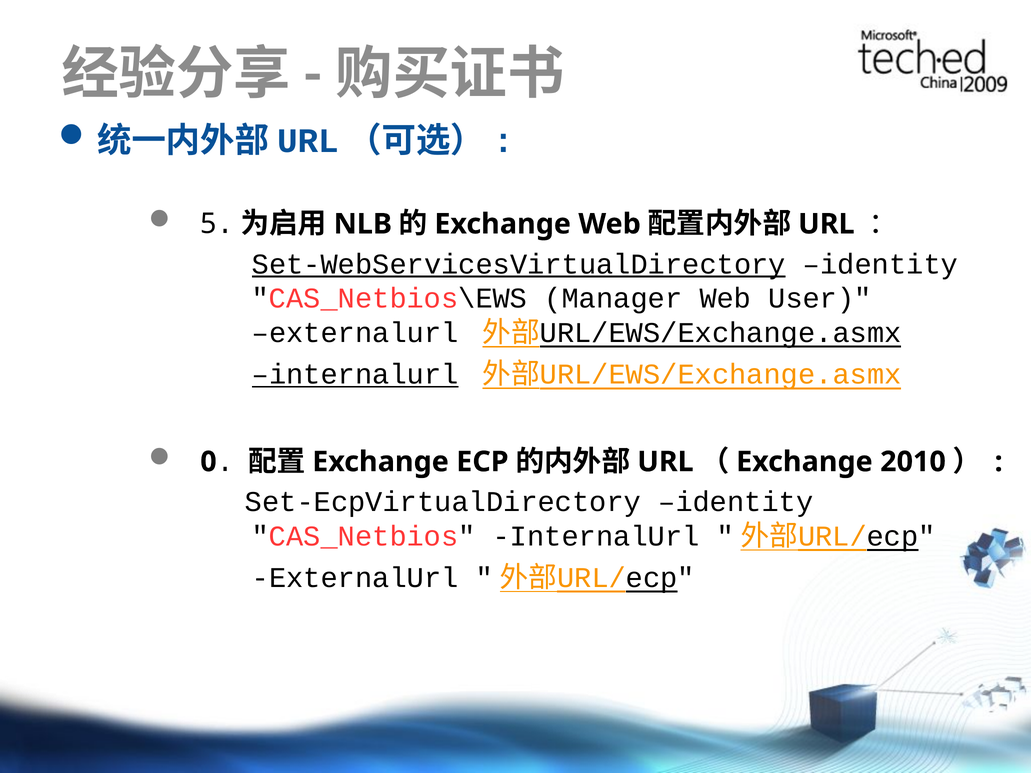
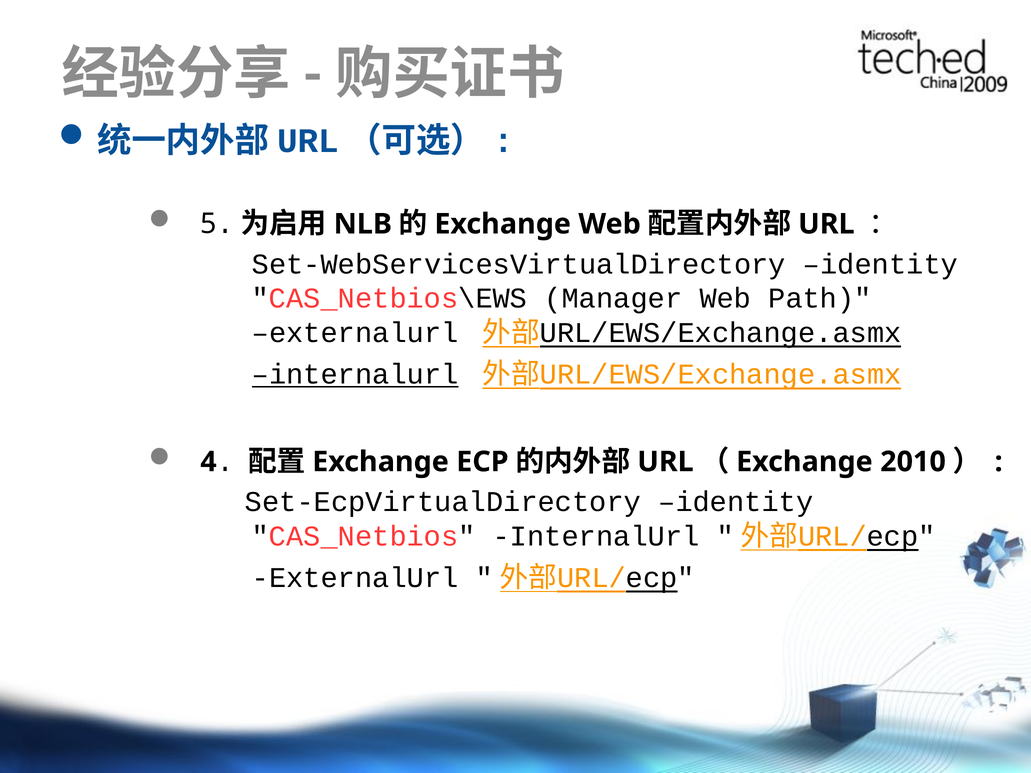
Set-WebServicesVirtualDirectory underline: present -> none
User: User -> Path
0: 0 -> 4
